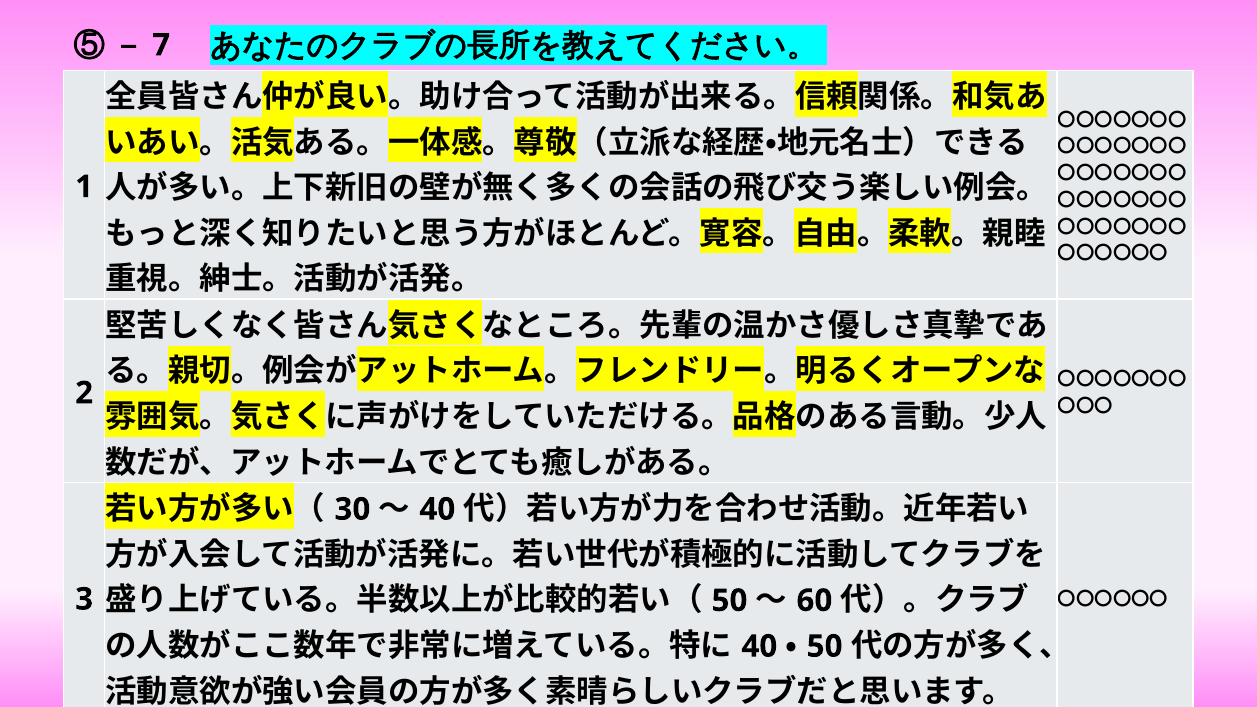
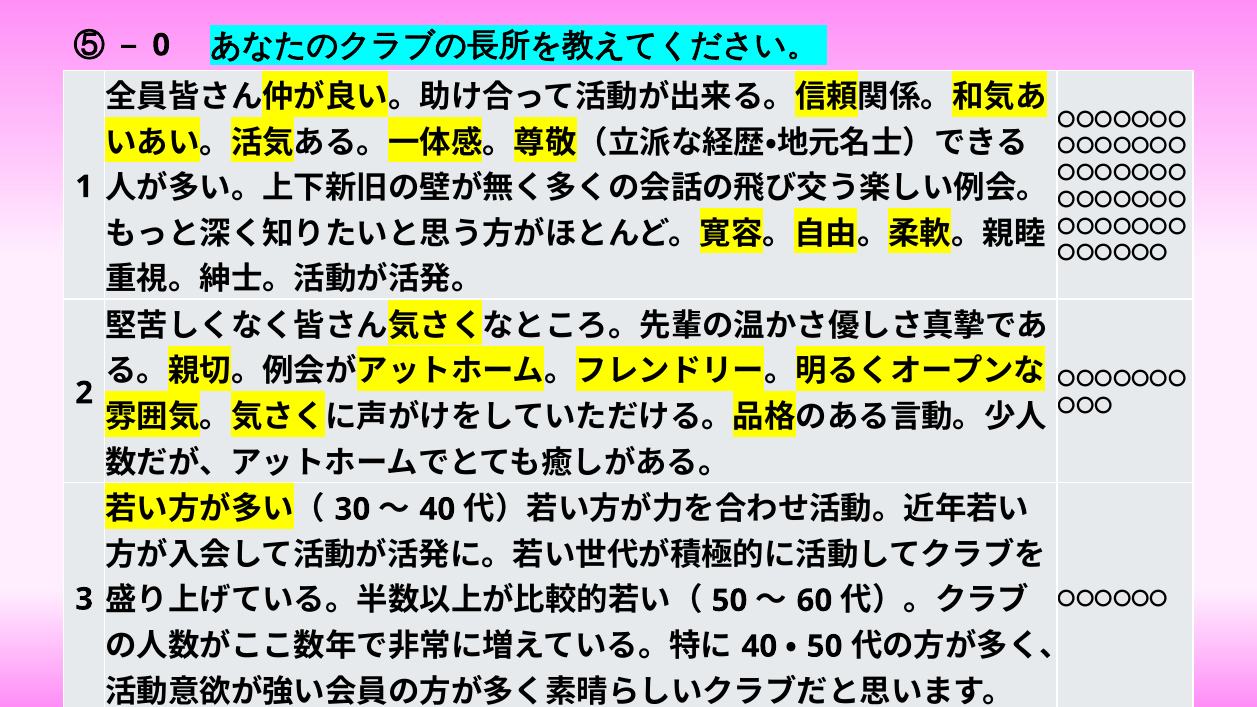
7: 7 -> 0
